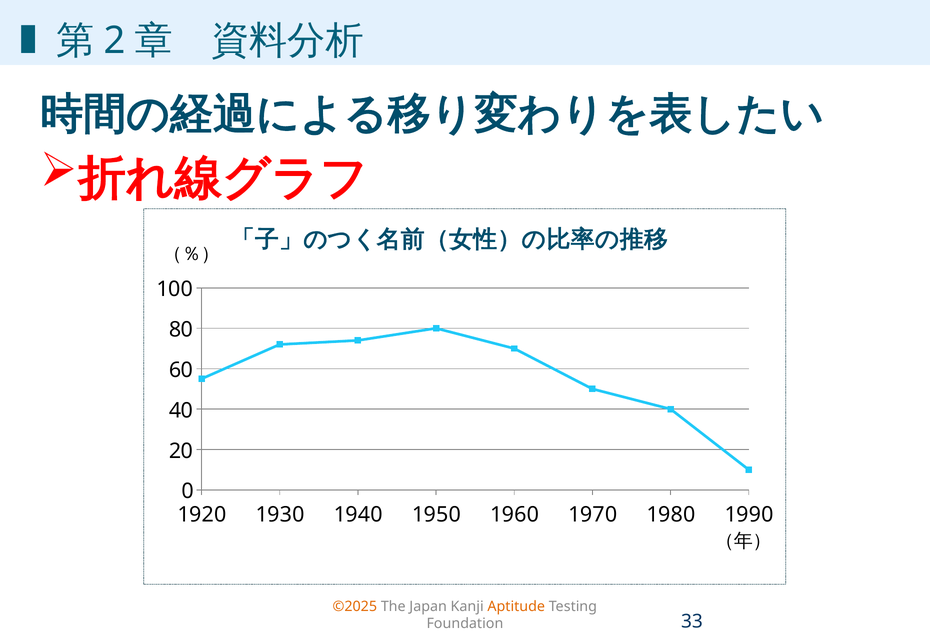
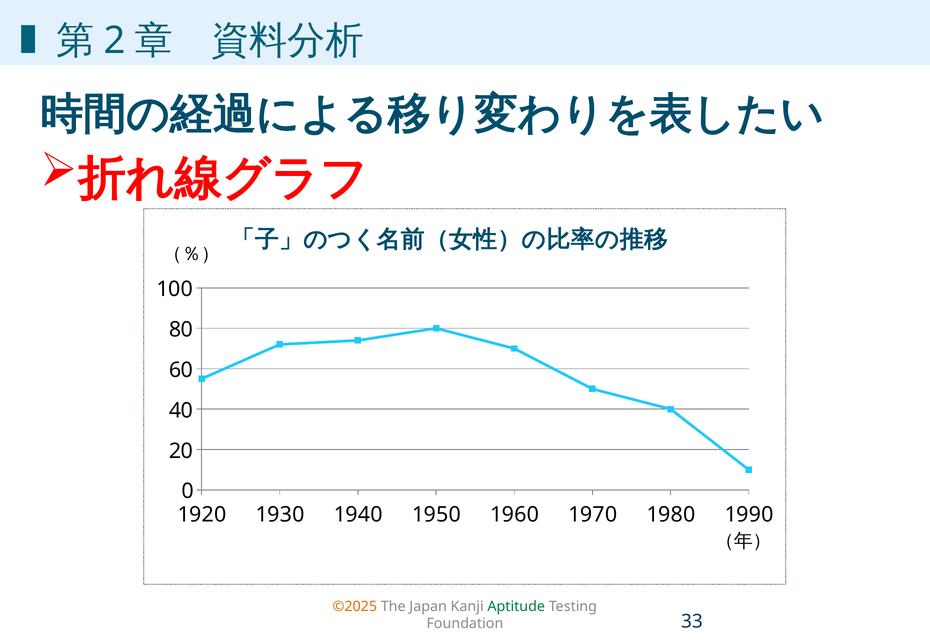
Aptitude colour: orange -> green
